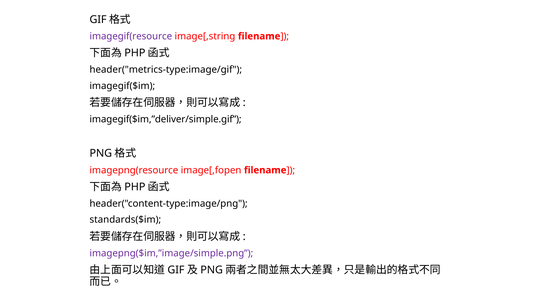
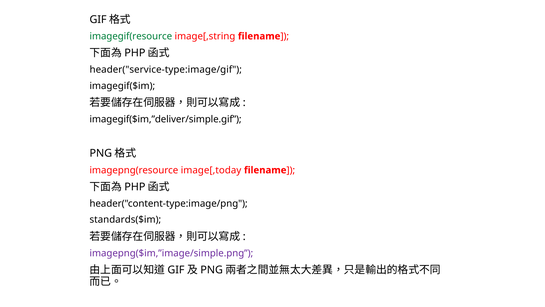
imagegif(resource colour: purple -> green
header("metrics-type:image/gif: header("metrics-type:image/gif -> header("service-type:image/gif
image[,fopen: image[,fopen -> image[,today
